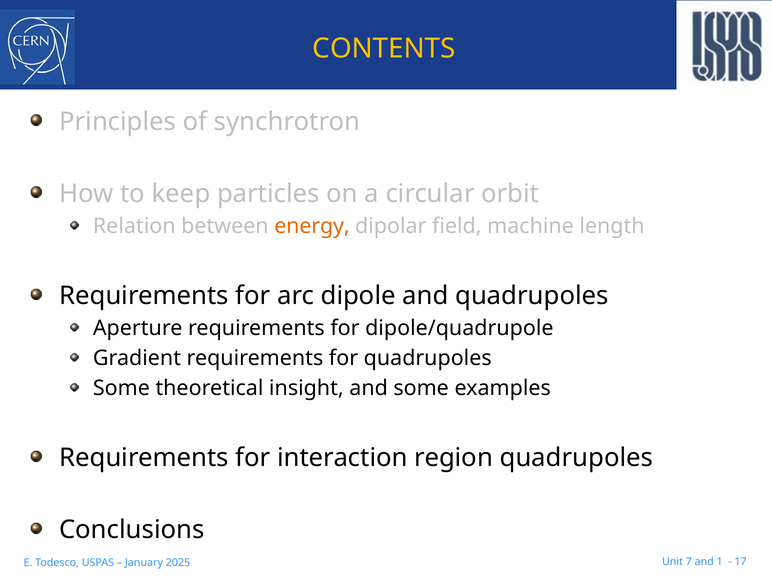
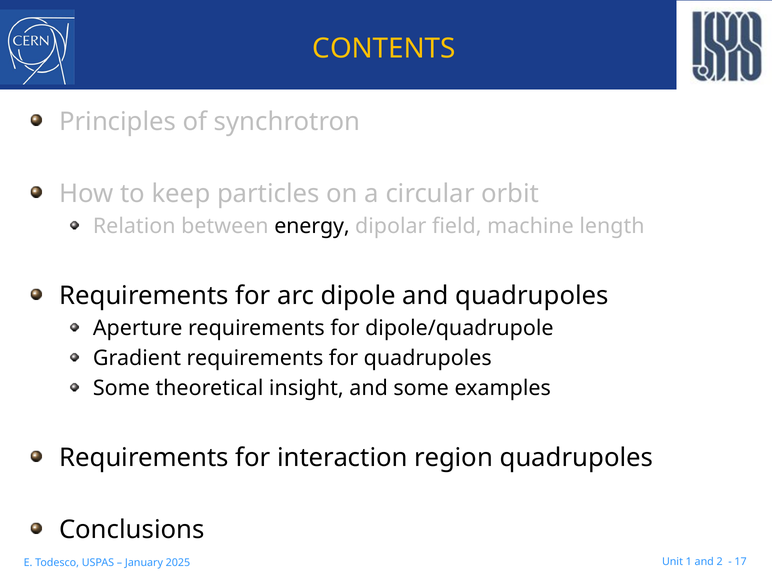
energy colour: orange -> black
7: 7 -> 1
1: 1 -> 2
